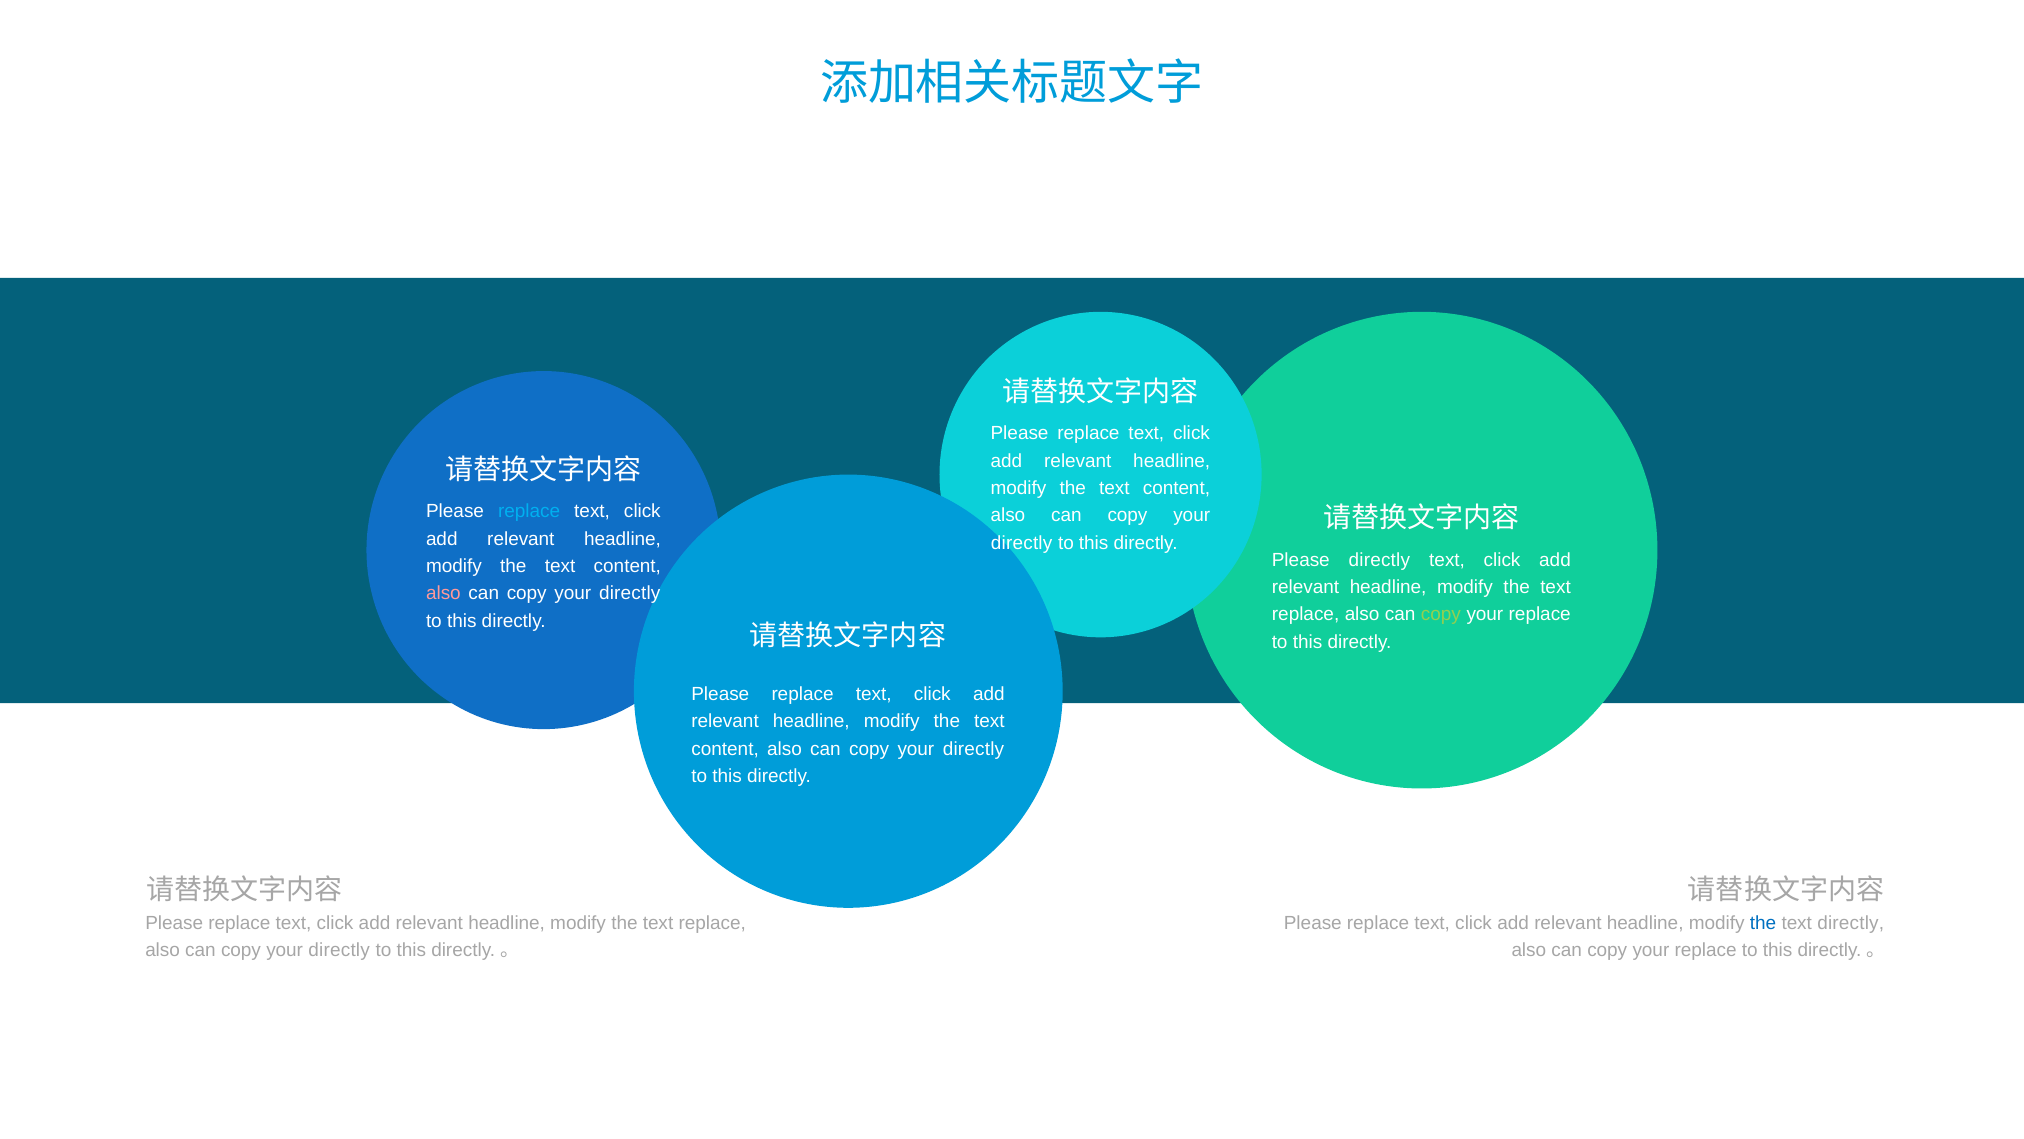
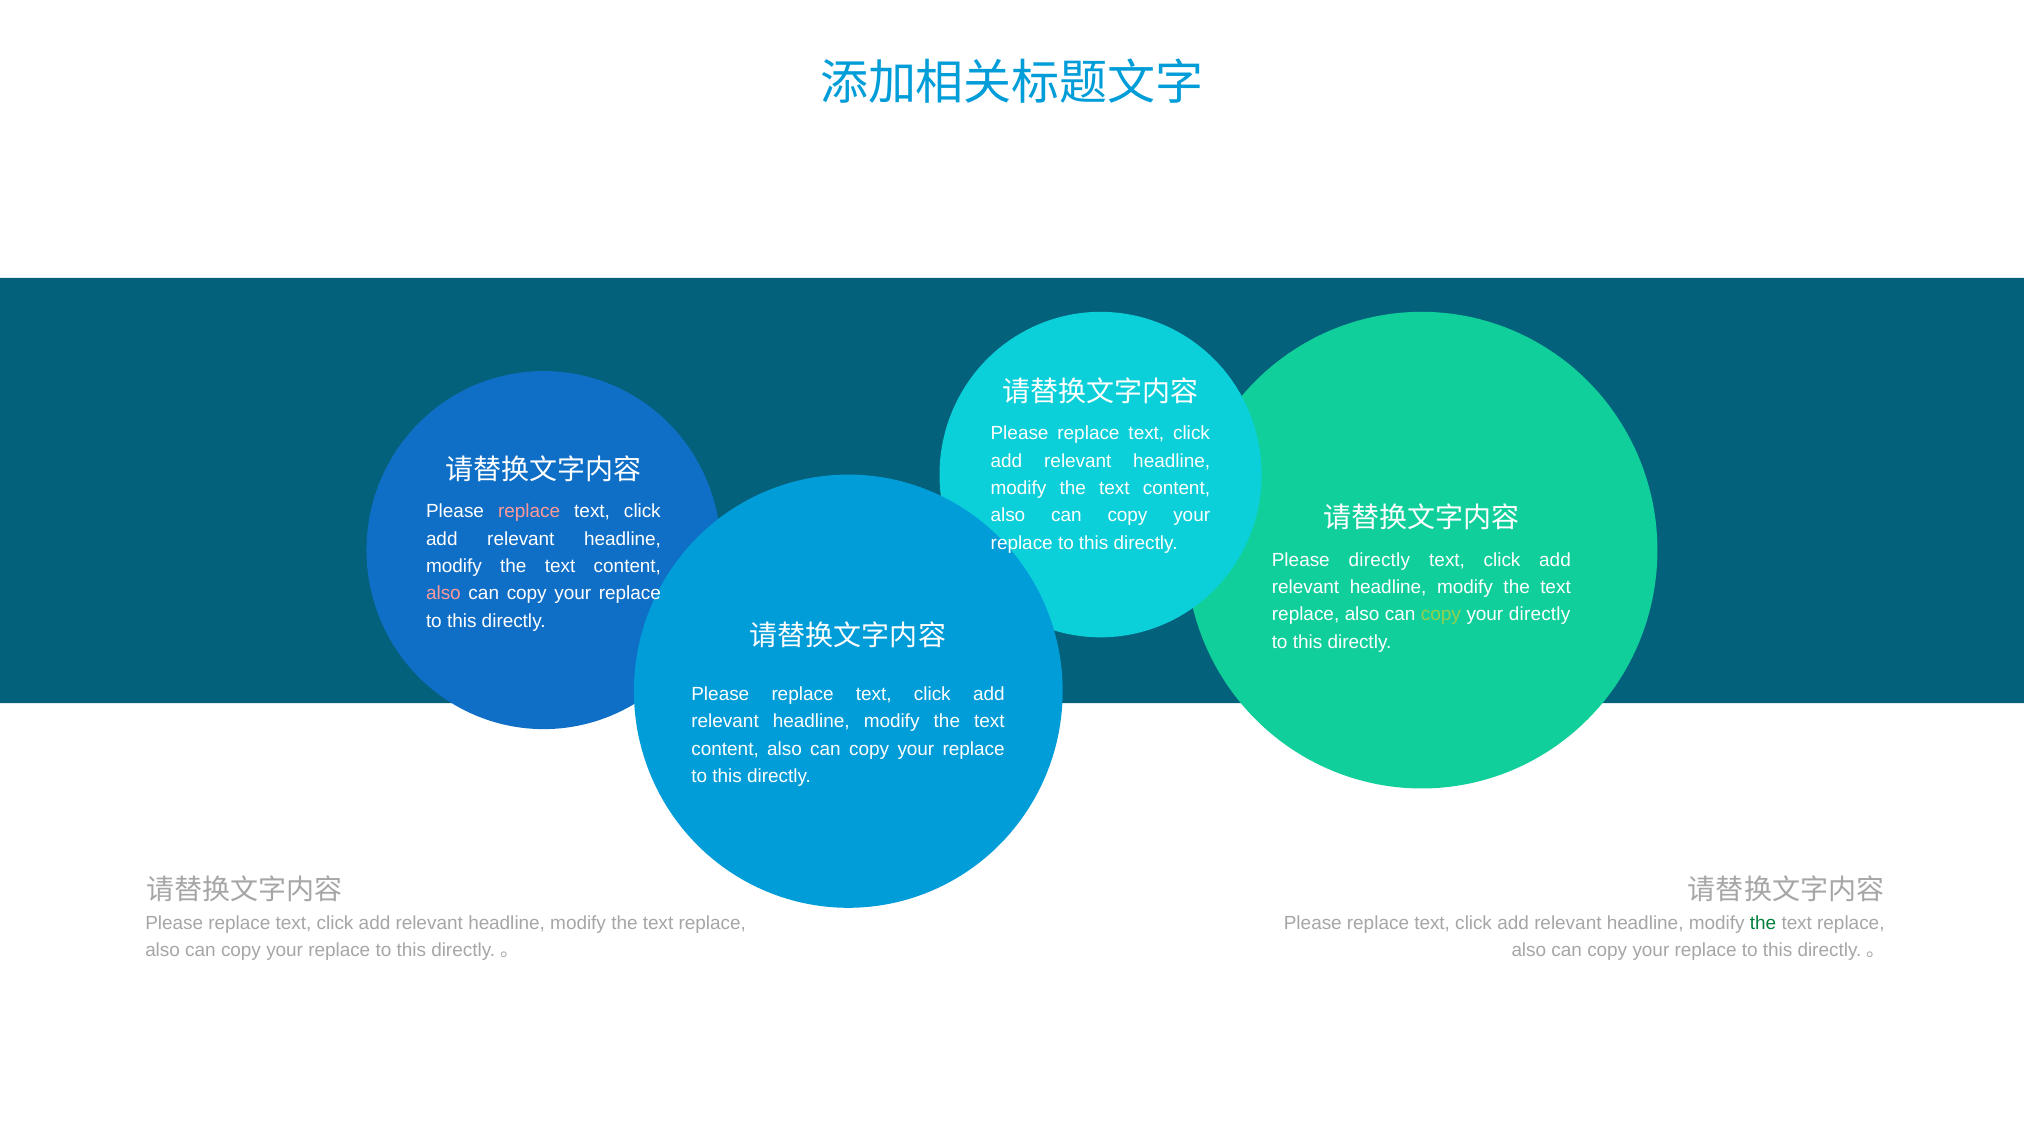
replace at (529, 511) colour: light blue -> pink
directly at (1022, 542): directly -> replace
directly at (630, 593): directly -> replace
replace at (1540, 614): replace -> directly
directly at (974, 748): directly -> replace
the at (1763, 923) colour: blue -> green
directly at (1851, 923): directly -> replace
directly at (339, 950): directly -> replace
